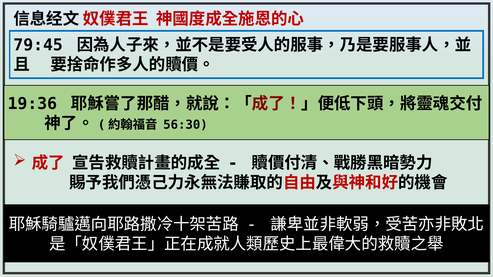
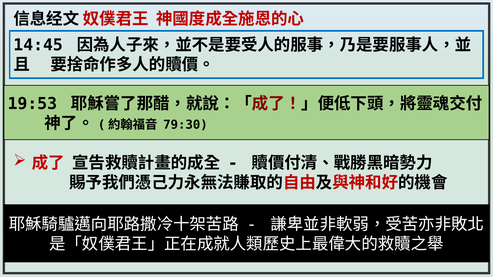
79:45: 79:45 -> 14:45
19:36: 19:36 -> 19:53
56:30: 56:30 -> 79:30
